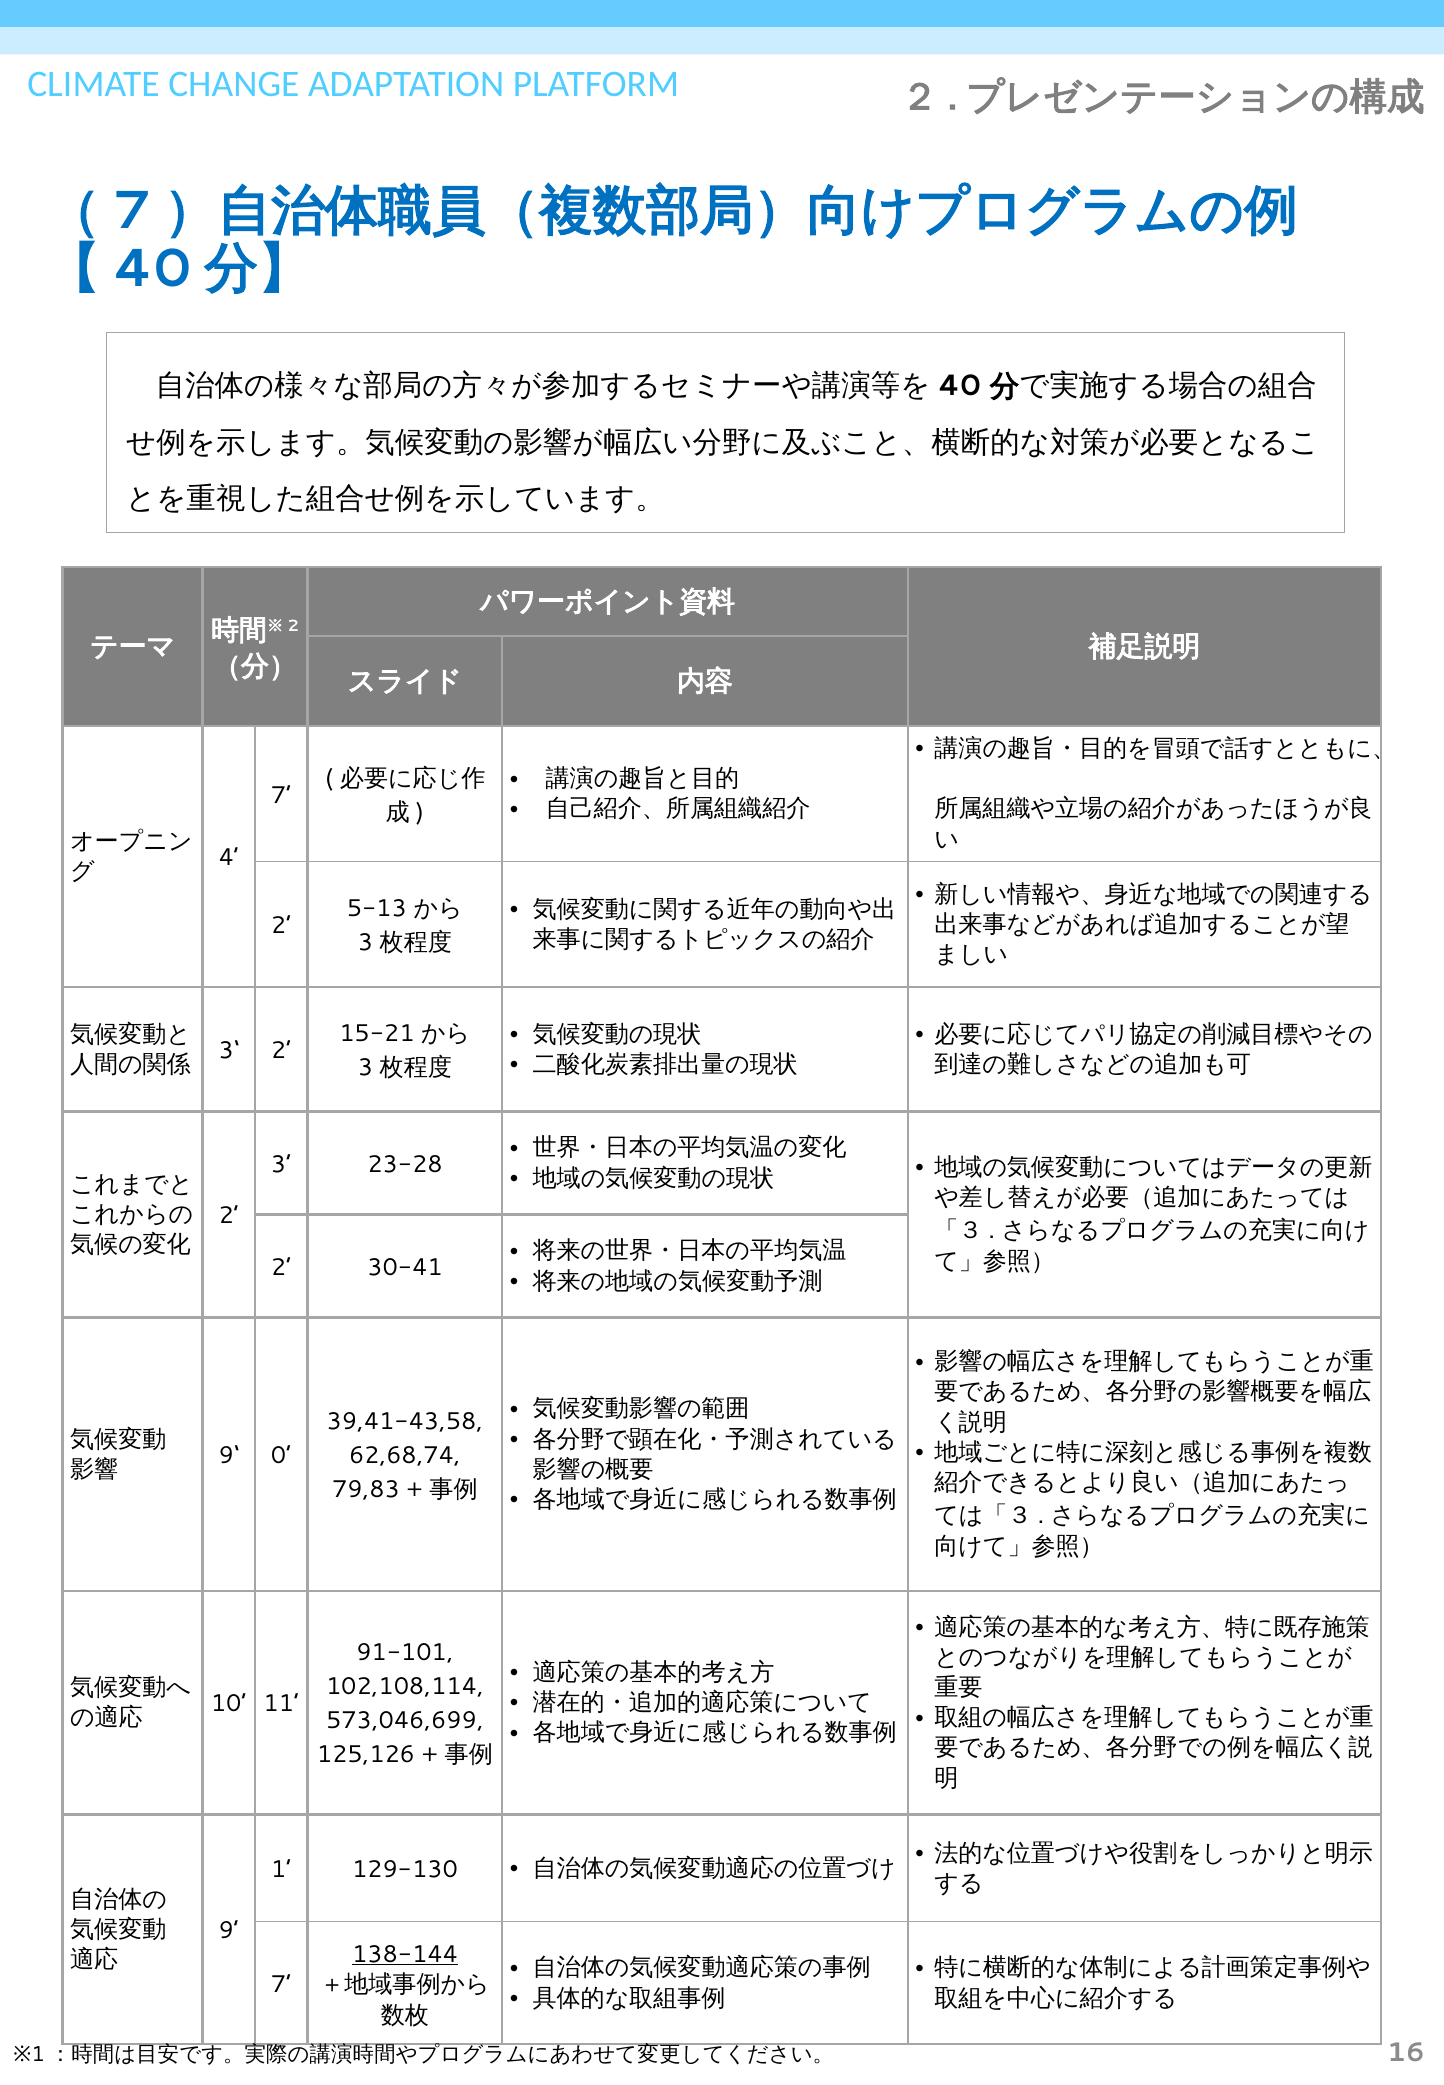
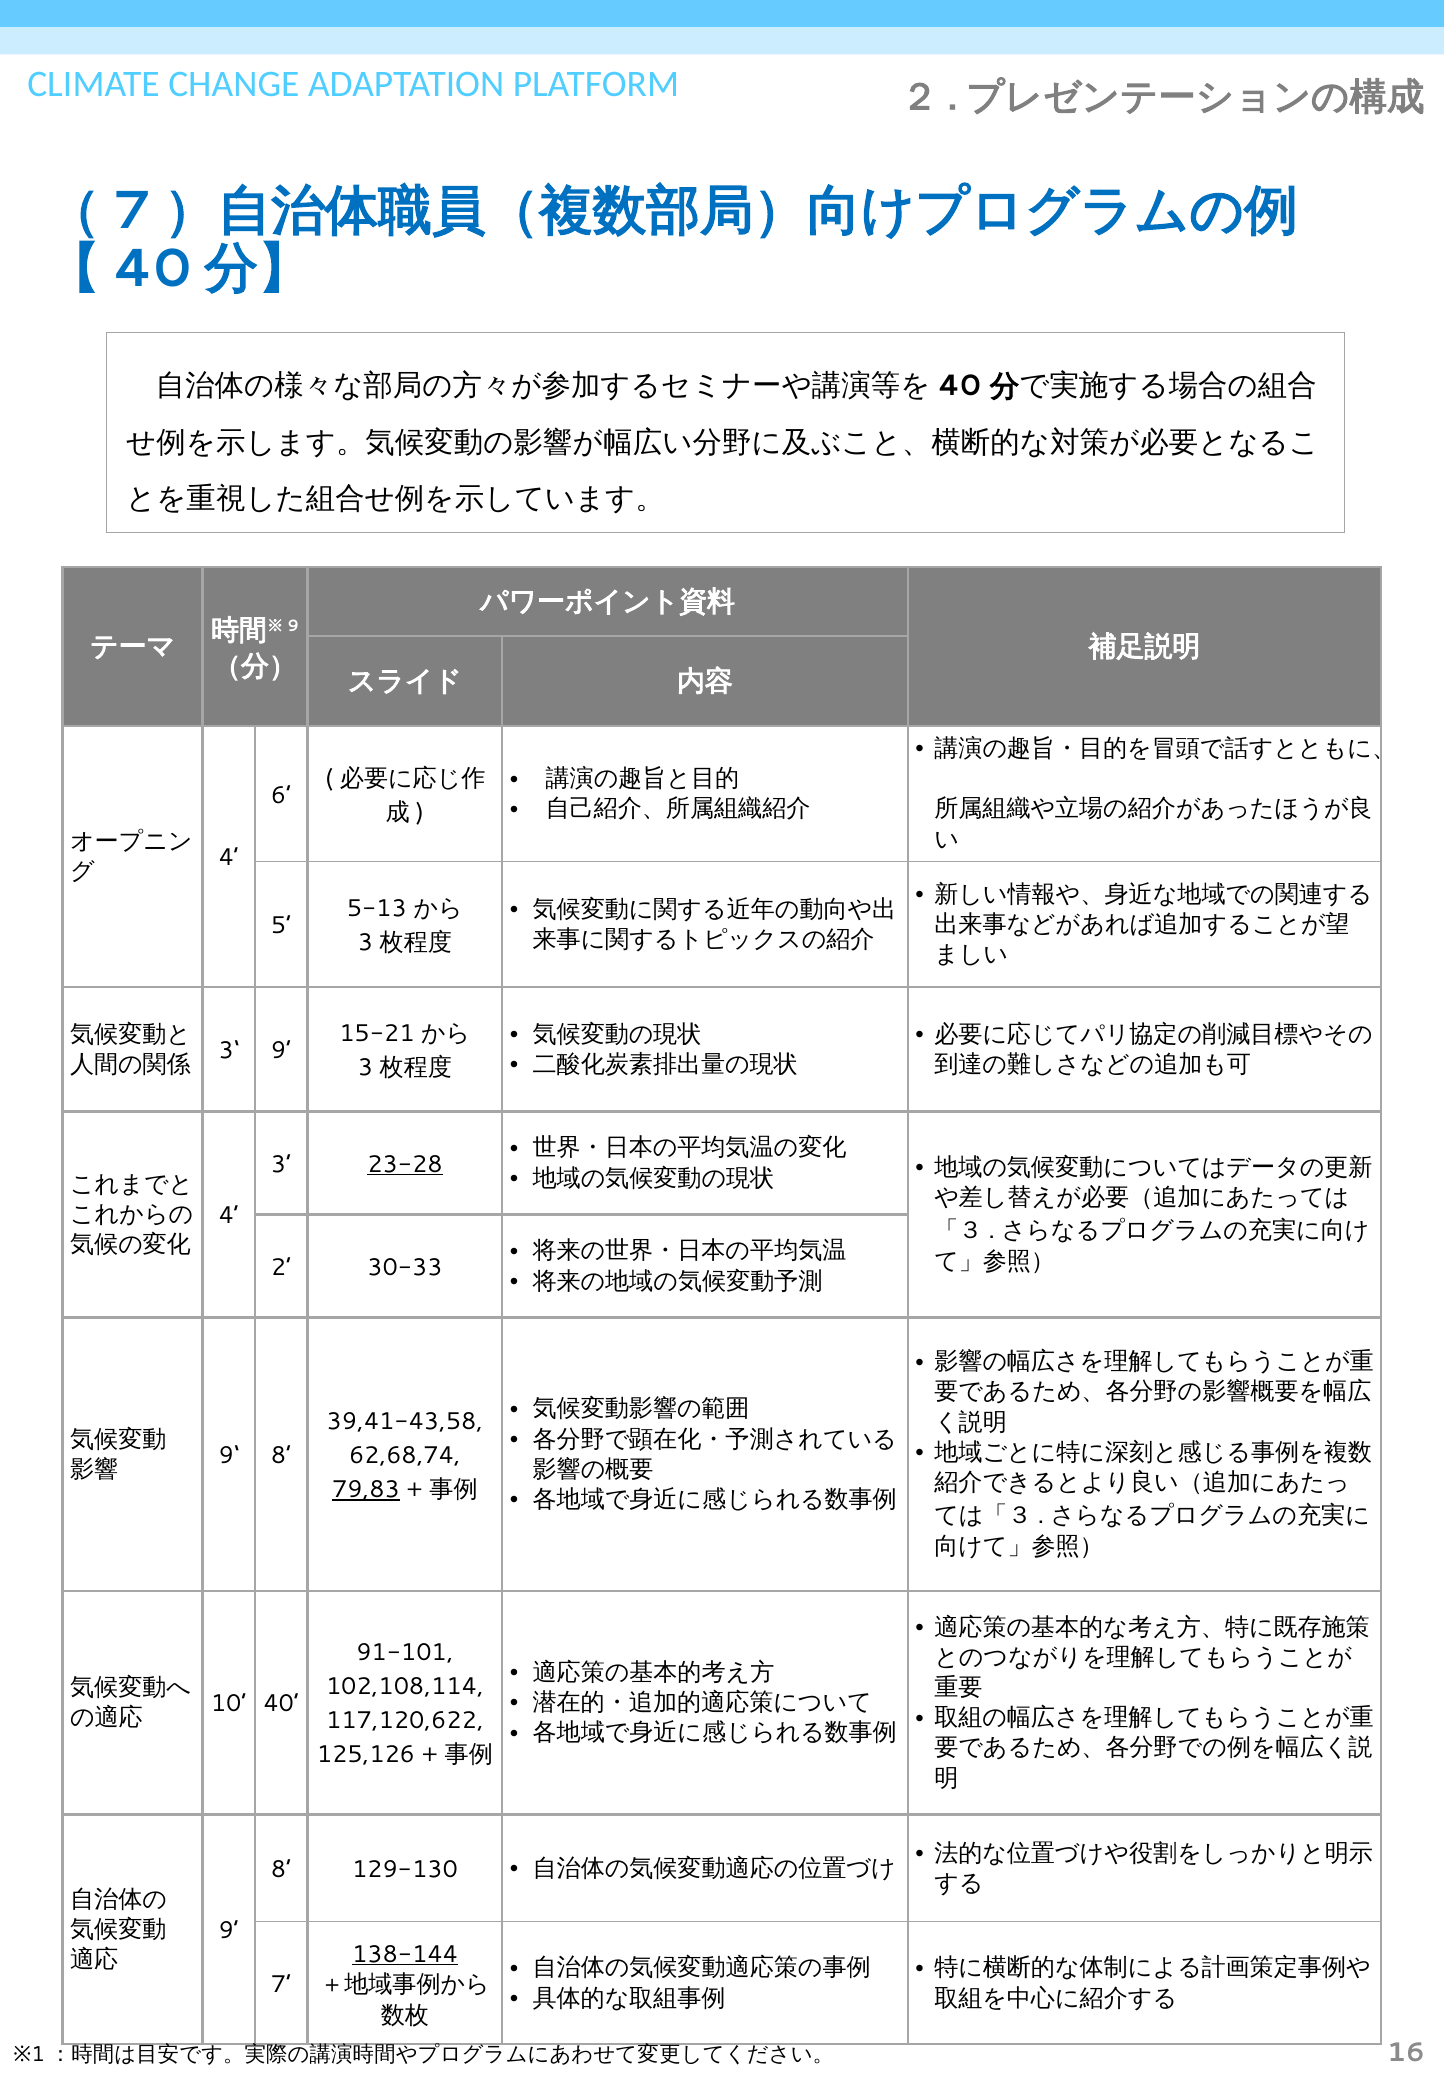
2 at (293, 626): 2 -> 9
7 at (281, 796): 7 -> 6
2 at (281, 926): 2 -> 5
3‘ 2: 2 -> 9
23-28 underline: none -> present
2 at (229, 1216): 2 -> 4
30-41: 30-41 -> 30-33
9‘ 0: 0 -> 8
79,83 underline: none -> present
10 11: 11 -> 40
573,046,699: 573,046,699 -> 117,120,622
1 at (281, 1870): 1 -> 8
